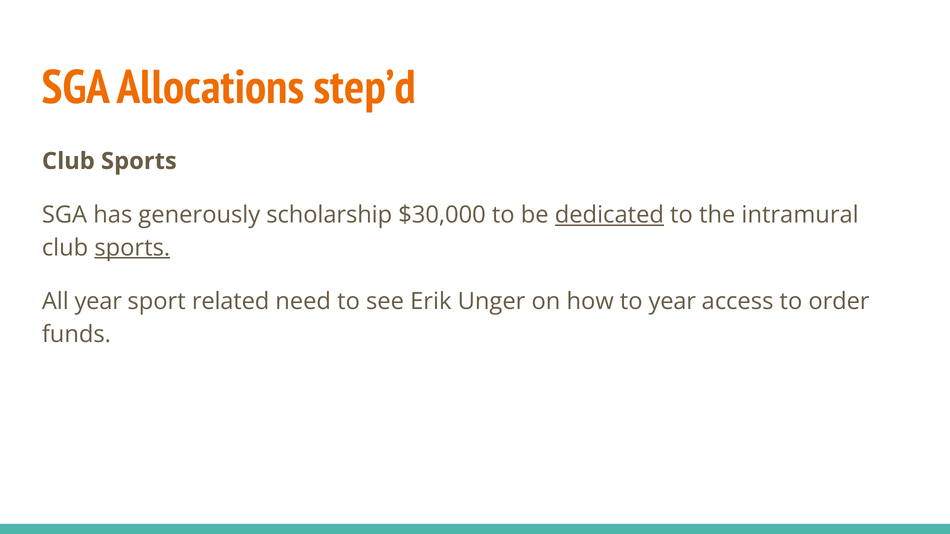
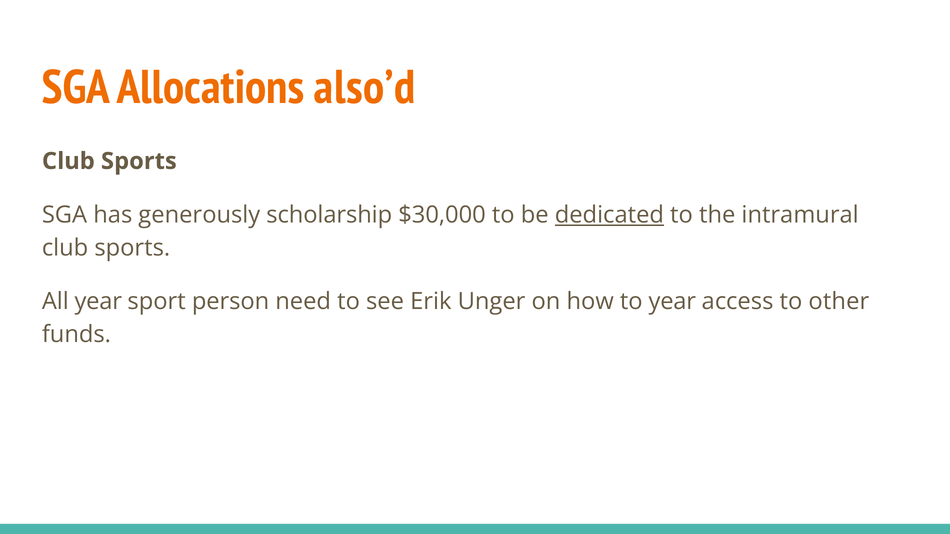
step’d: step’d -> also’d
sports at (132, 248) underline: present -> none
related: related -> person
order: order -> other
